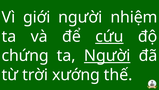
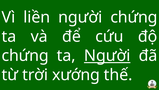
giới: giới -> liền
người nhiệm: nhiệm -> chứng
cứu underline: present -> none
